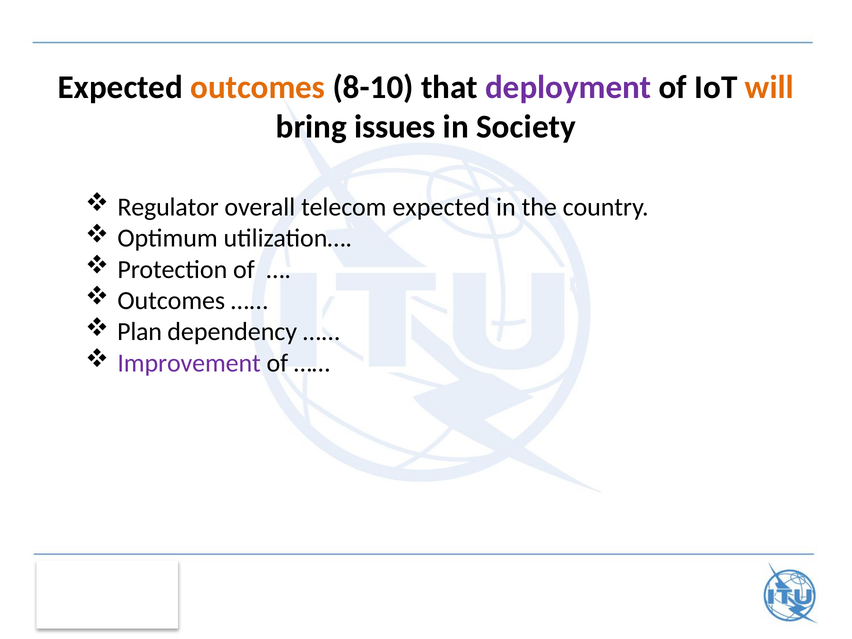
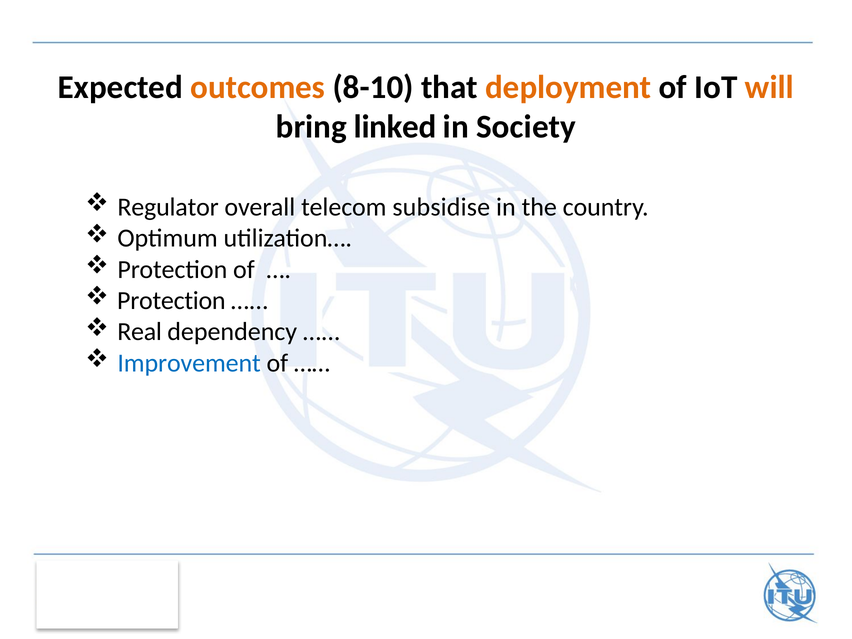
deployment colour: purple -> orange
issues: issues -> linked
telecom expected: expected -> subsidise
Outcomes at (171, 301): Outcomes -> Protection
Plan: Plan -> Real
Improvement colour: purple -> blue
